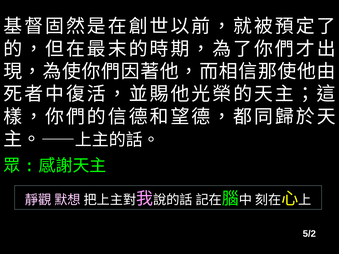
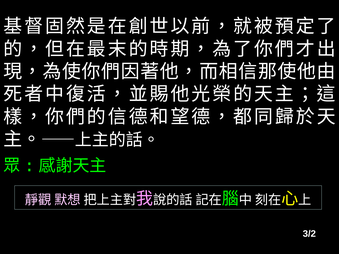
5/2: 5/2 -> 3/2
